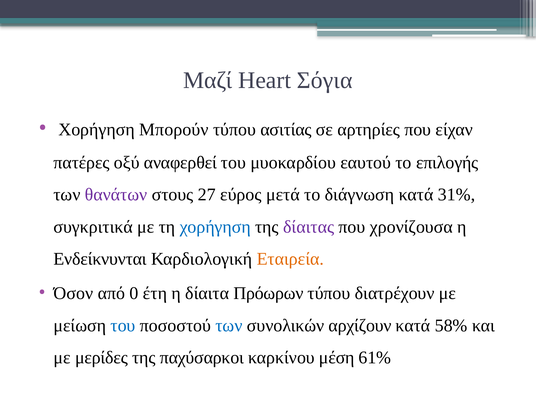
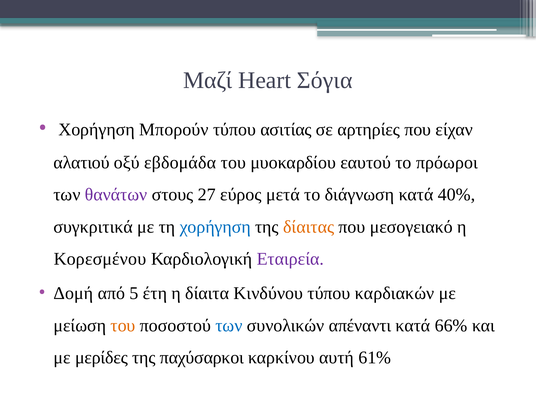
πατέρες: πατέρες -> αλατιού
αναφερθεί: αναφερθεί -> εβδομάδα
επιλογής: επιλογής -> πρόωροι
31%: 31% -> 40%
δίαιτας colour: purple -> orange
χρονίζουσα: χρονίζουσα -> μεσογειακό
Ενδείκνυνται: Ενδείκνυνται -> Κορεσμένου
Εταιρεία colour: orange -> purple
Όσον: Όσον -> Δομή
0: 0 -> 5
Πρόωρων: Πρόωρων -> Κινδύνου
διατρέχουν: διατρέχουν -> καρδιακών
του at (123, 325) colour: blue -> orange
αρχίζουν: αρχίζουν -> απέναντι
58%: 58% -> 66%
μέση: μέση -> αυτή
